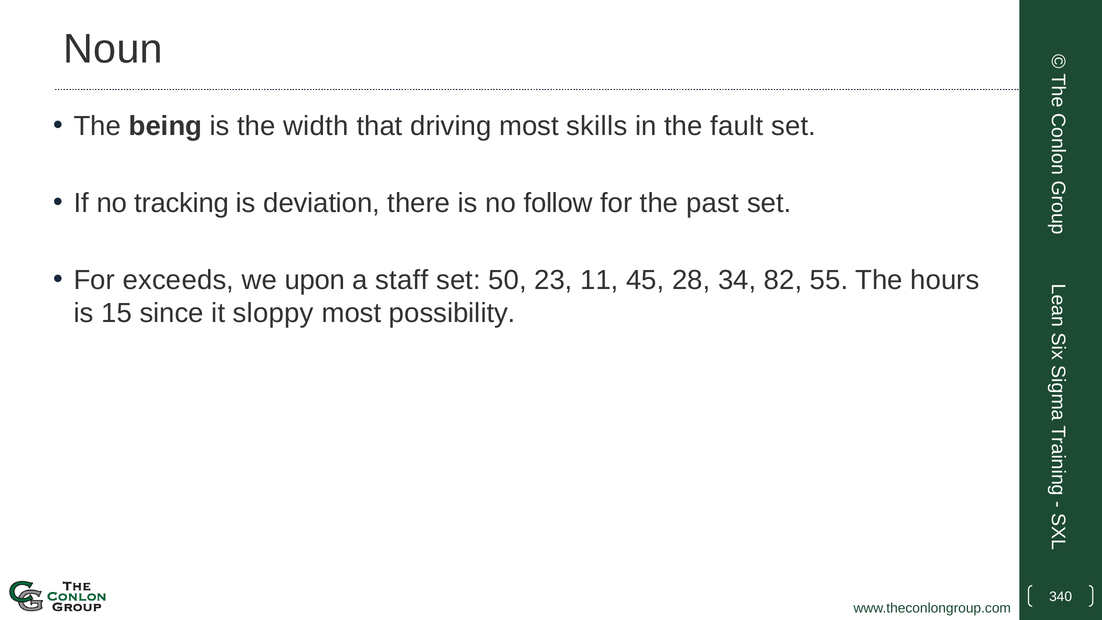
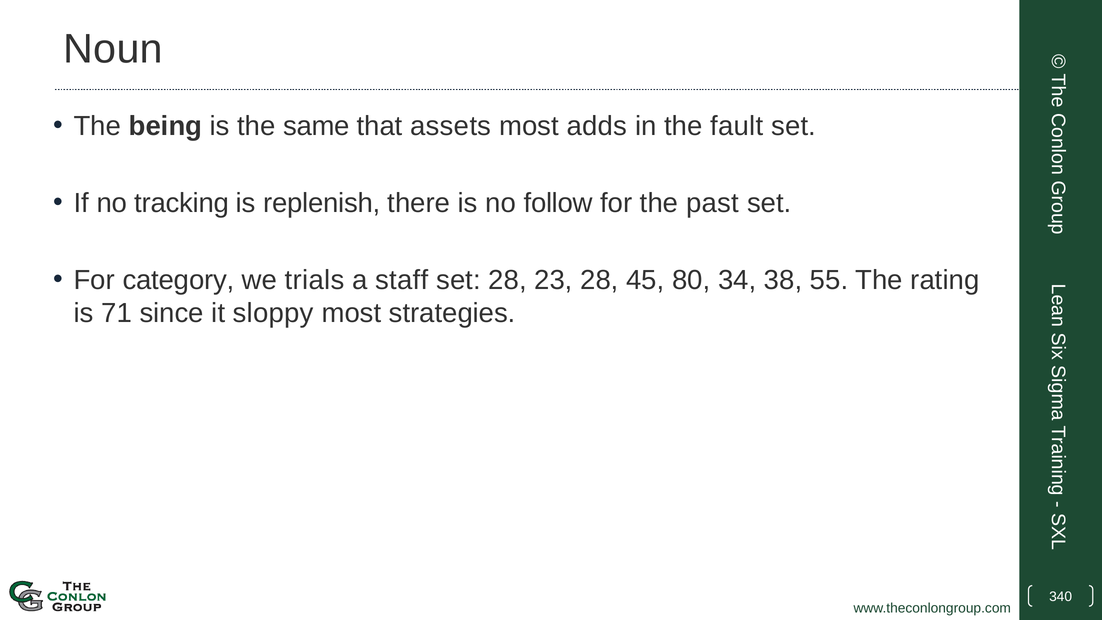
width: width -> same
driving: driving -> assets
skills: skills -> adds
deviation: deviation -> replenish
exceeds: exceeds -> category
upon: upon -> trials
set 50: 50 -> 28
23 11: 11 -> 28
28: 28 -> 80
82: 82 -> 38
hours: hours -> rating
15: 15 -> 71
possibility: possibility -> strategies
